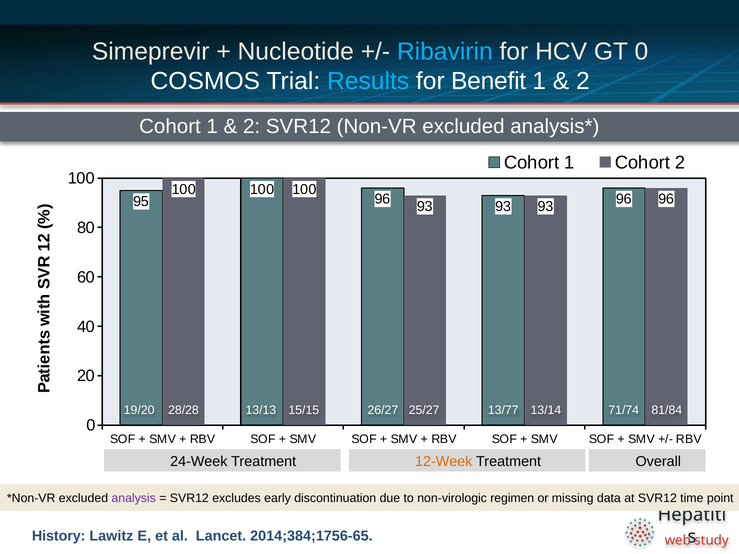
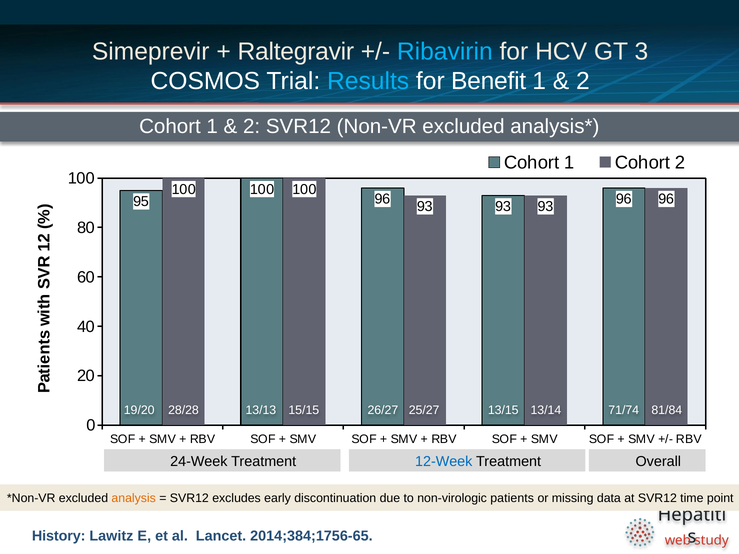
Nucleotide: Nucleotide -> Raltegravir
GT 0: 0 -> 3
13/77: 13/77 -> 13/15
12-Week colour: orange -> blue
analysis colour: purple -> orange
regimen: regimen -> patients
